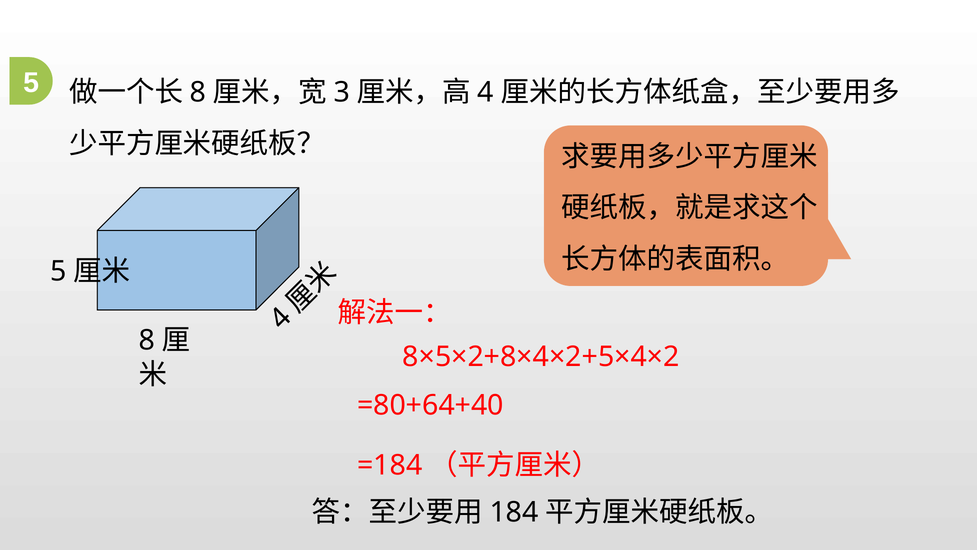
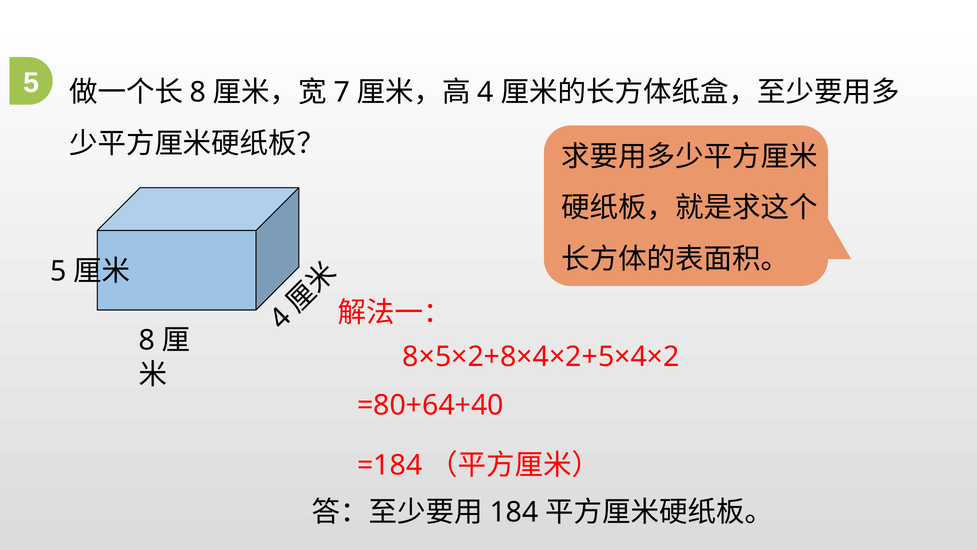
3: 3 -> 7
